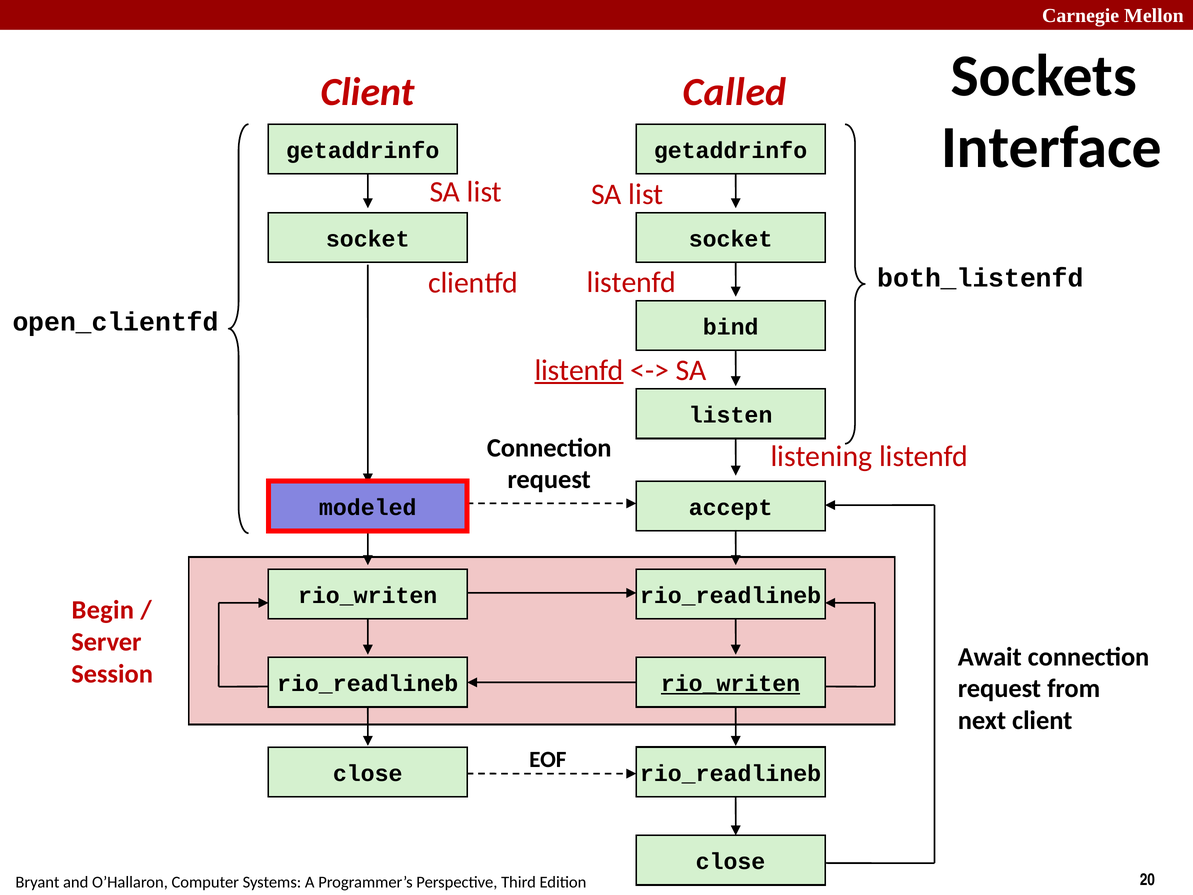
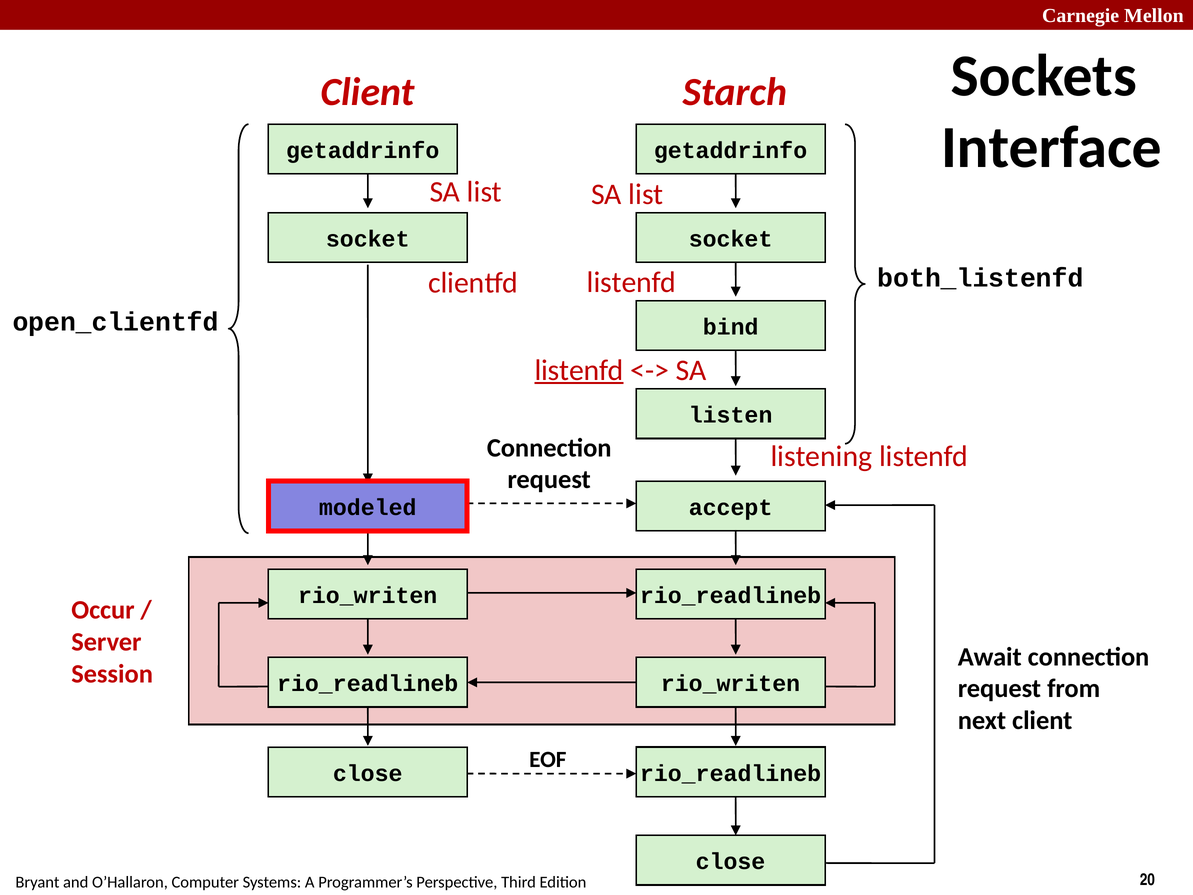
Called: Called -> Starch
Begin: Begin -> Occur
rio_writen at (730, 684) underline: present -> none
